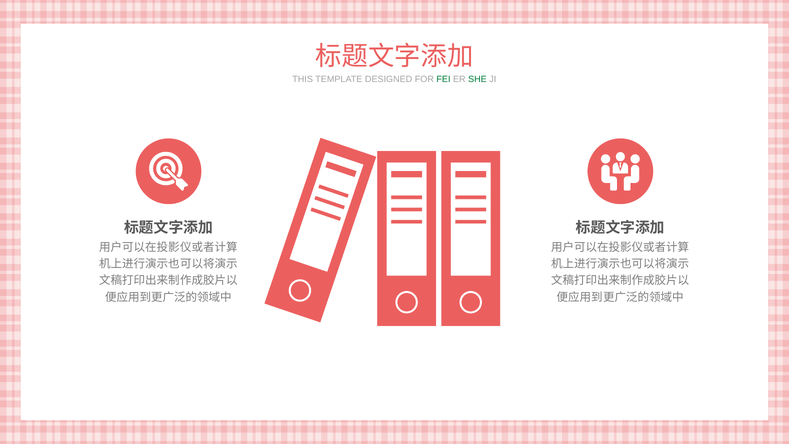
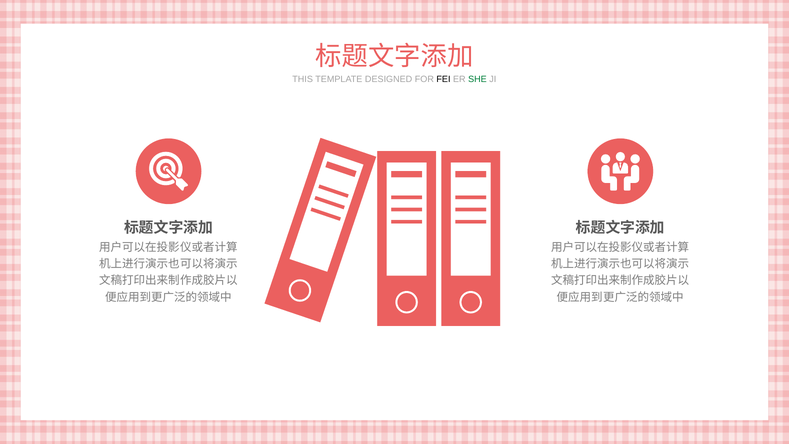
FEI colour: green -> black
